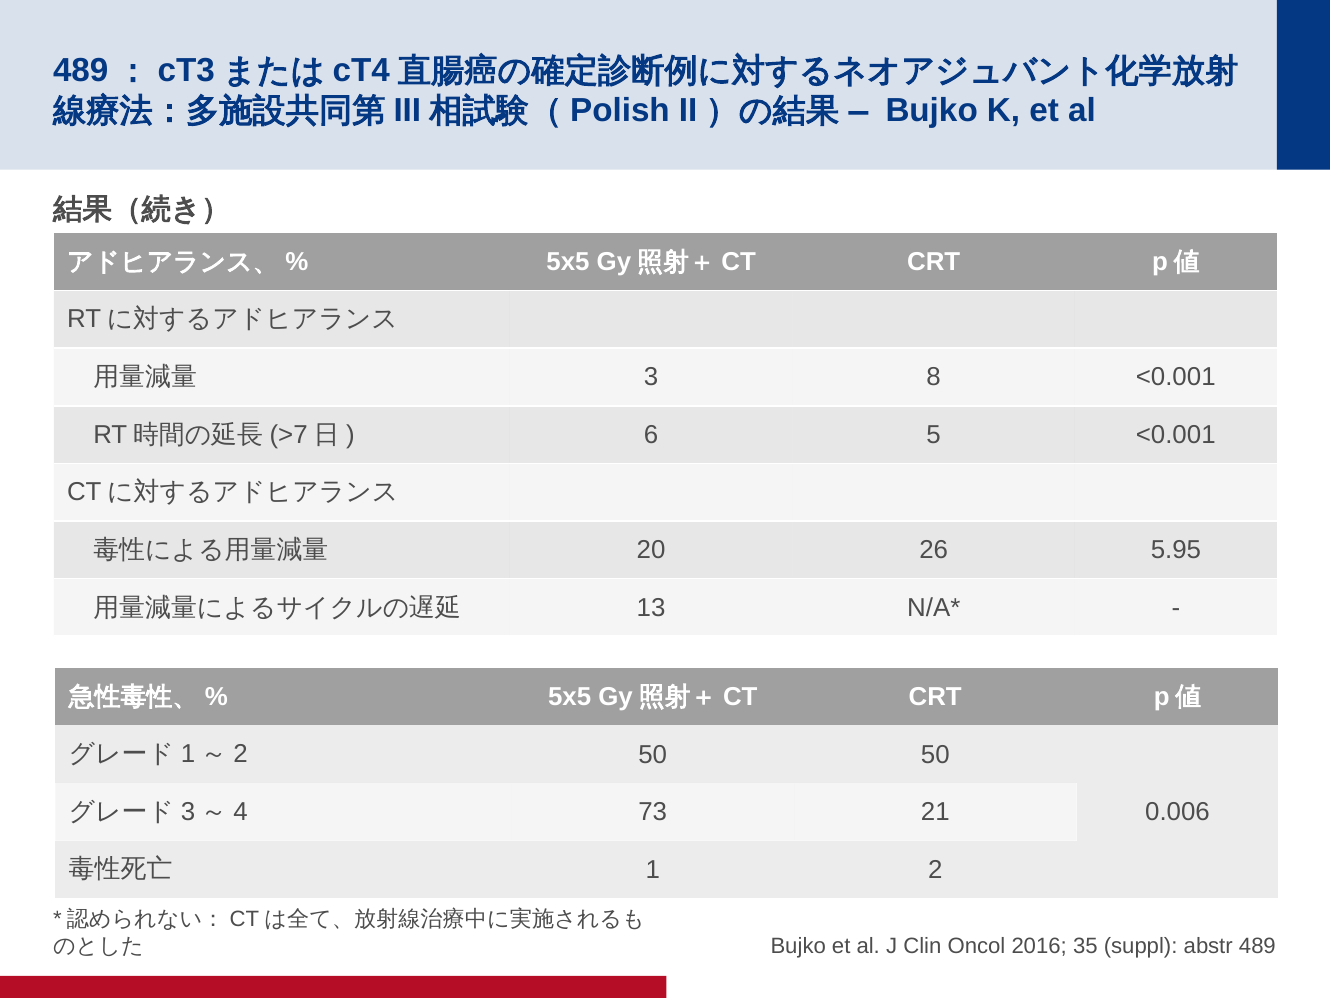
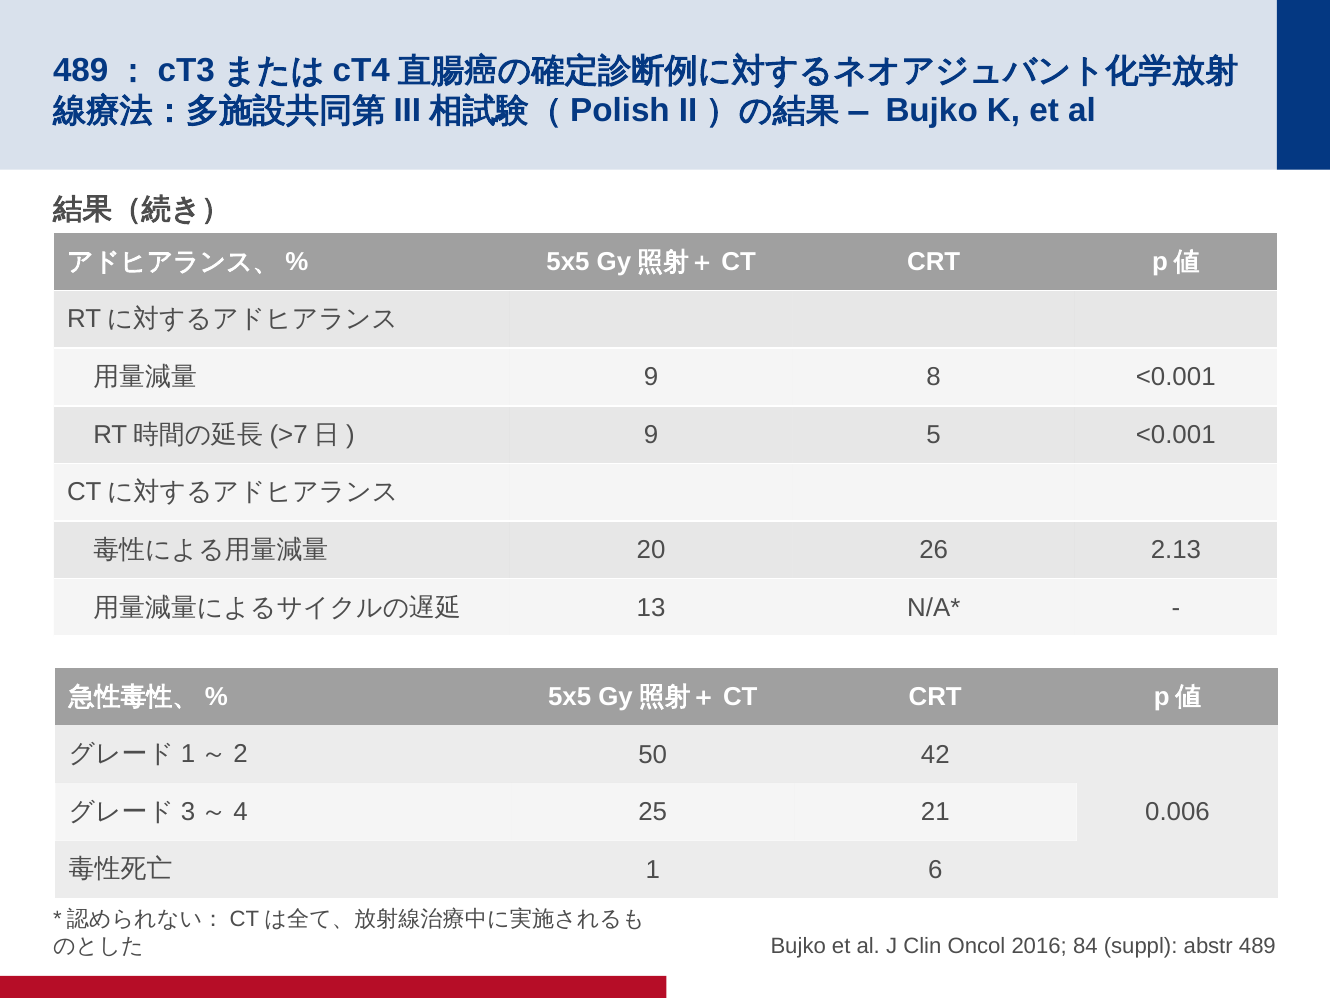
3 at (651, 377): 3 -> 9
6 at (651, 435): 6 -> 9
5.95: 5.95 -> 2.13
50 50: 50 -> 42
73: 73 -> 25
1 2: 2 -> 6
35: 35 -> 84
